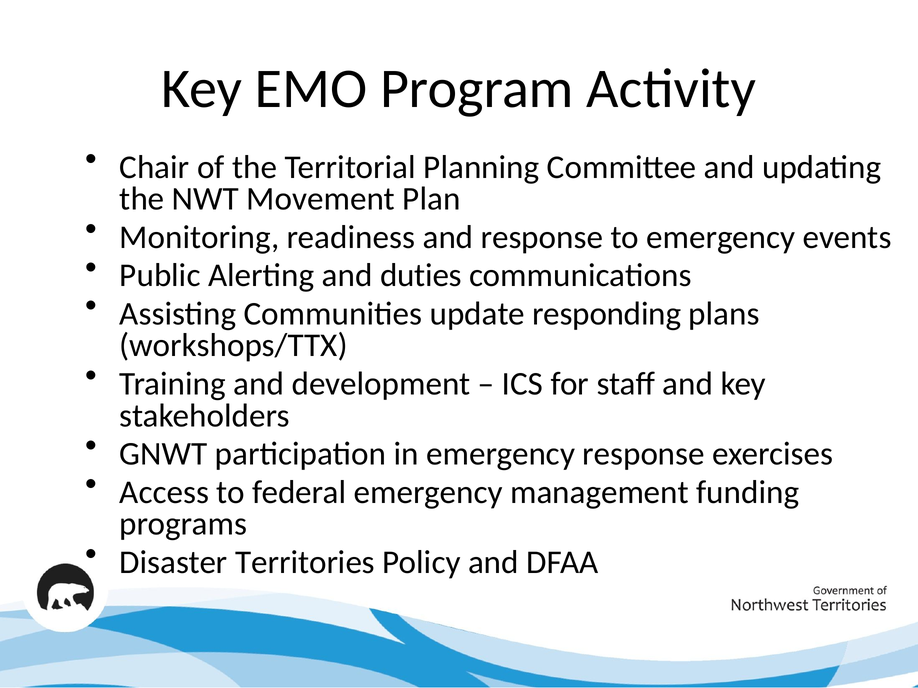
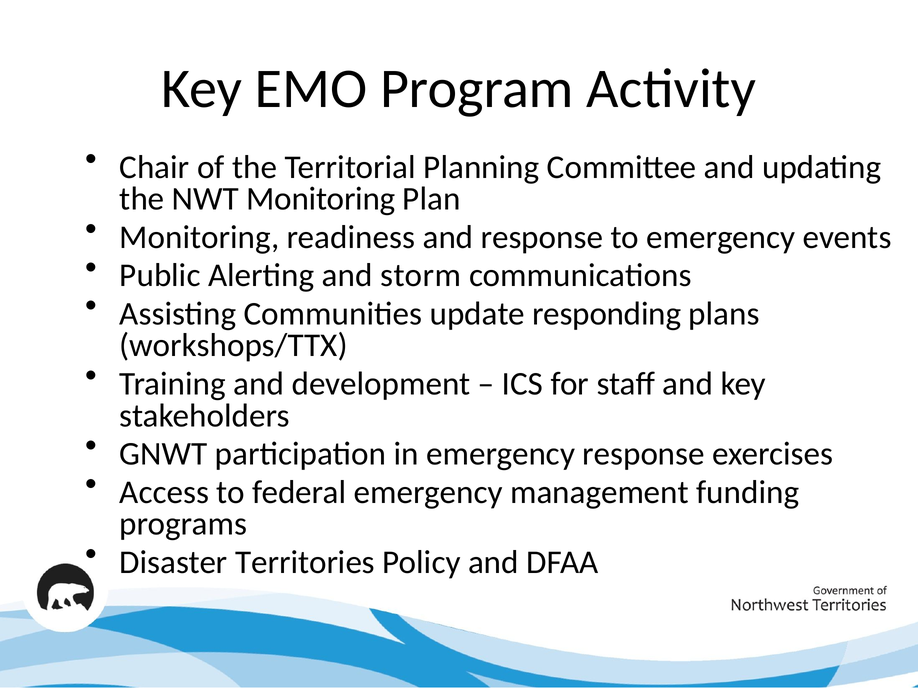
NWT Movement: Movement -> Monitoring
duties: duties -> storm
